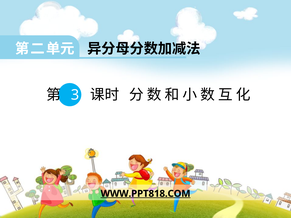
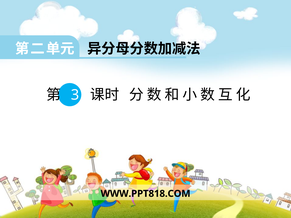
WWW.PPT818.COM underline: present -> none
